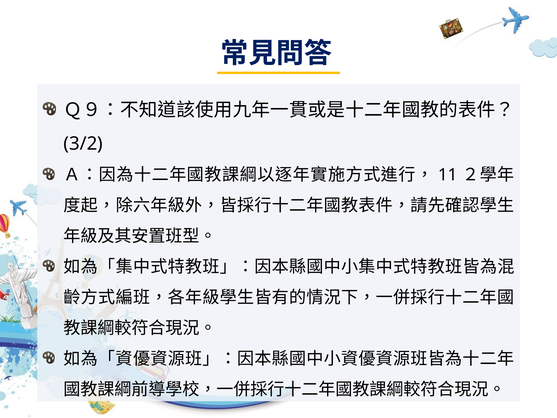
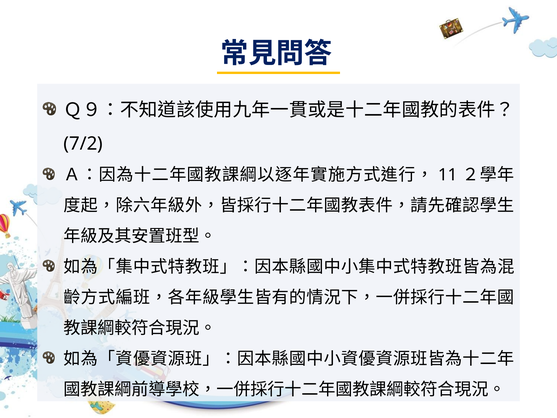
3/2: 3/2 -> 7/2
